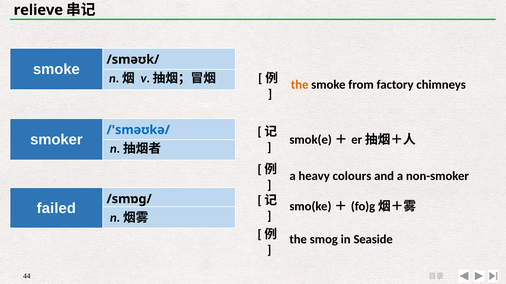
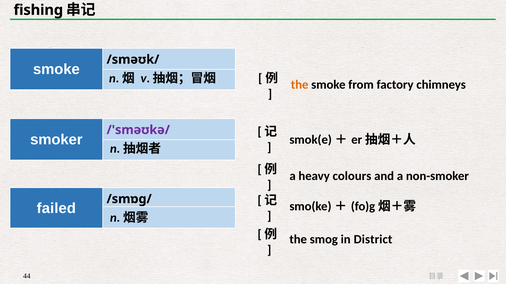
relieve: relieve -> fishing
/'sməʊkə/ colour: blue -> purple
Seaside: Seaside -> District
